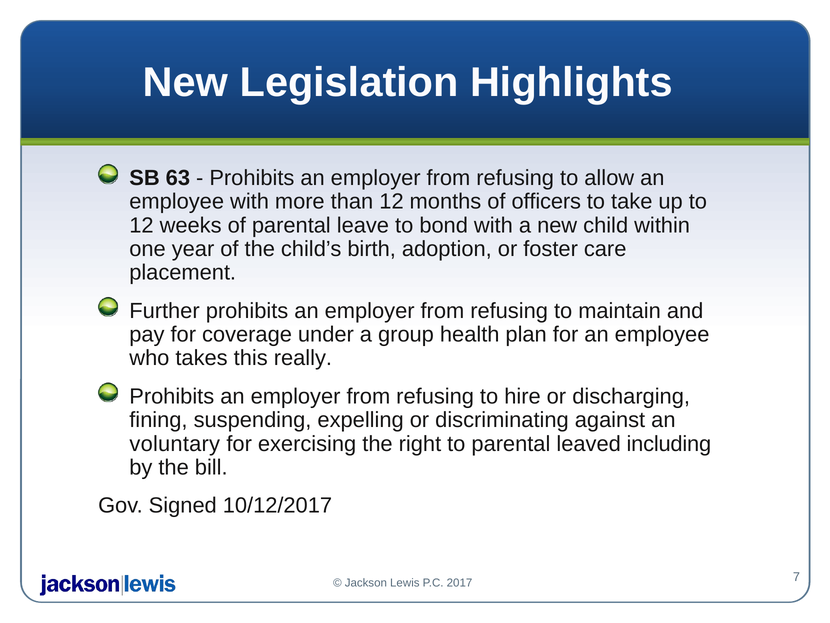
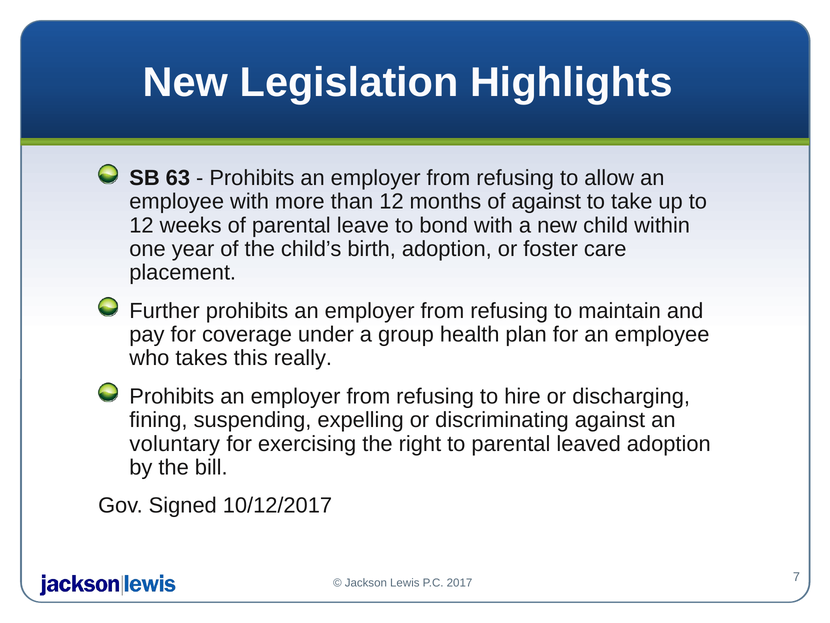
of officers: officers -> against
leaved including: including -> adoption
